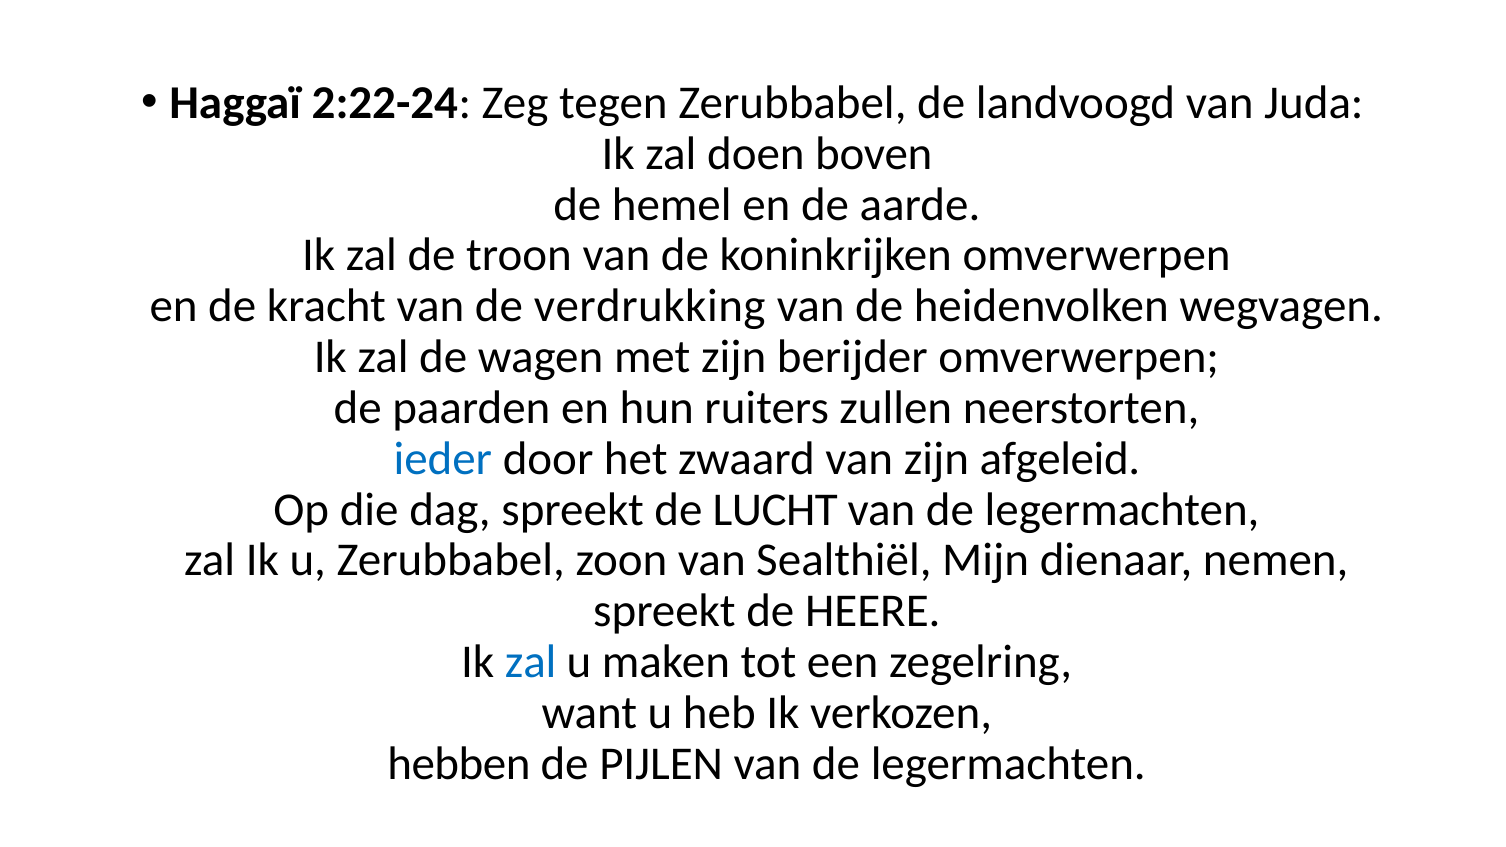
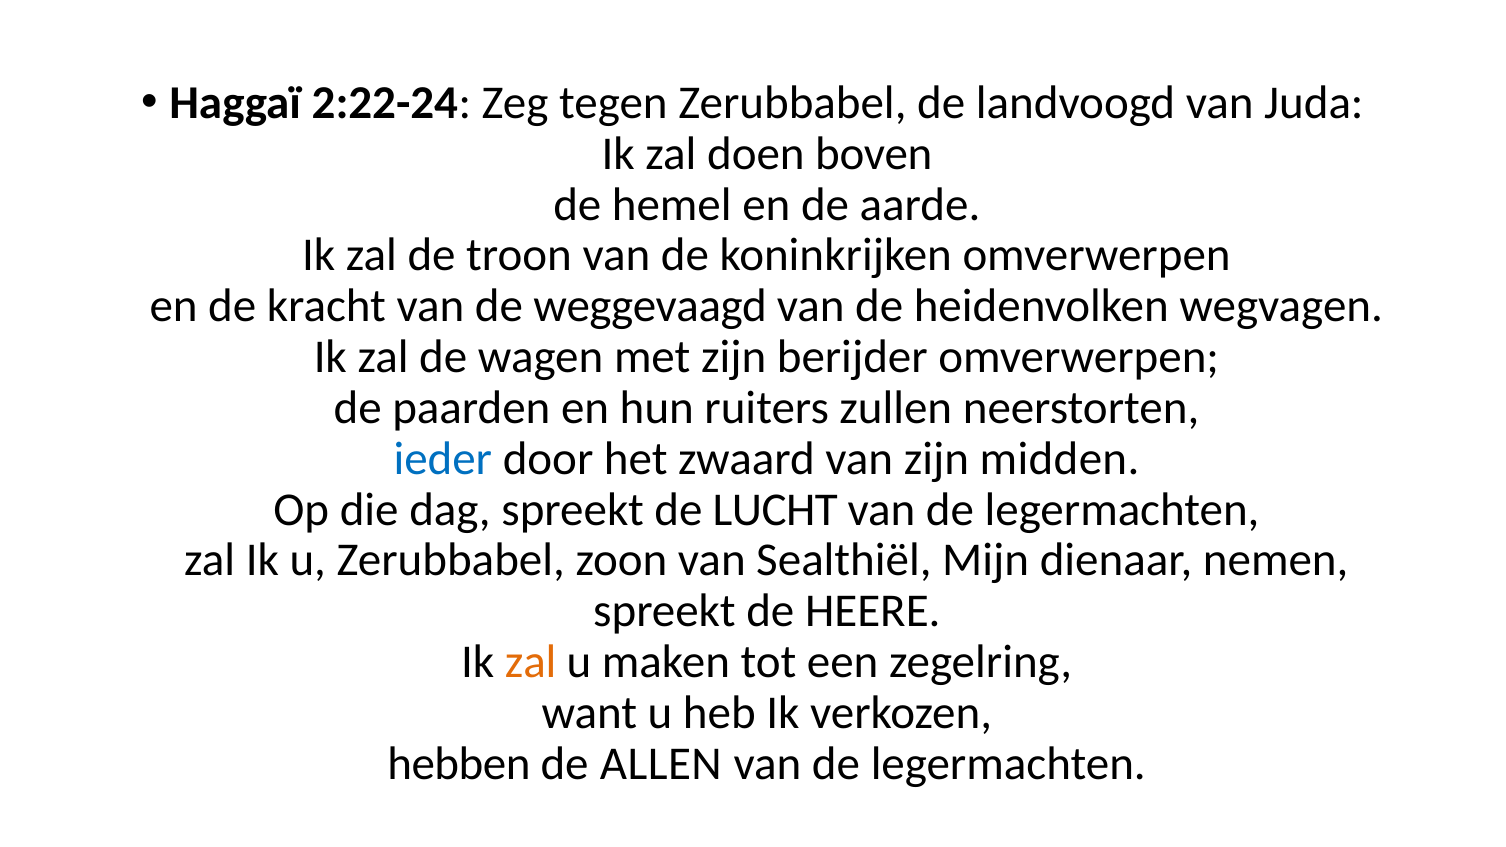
verdrukking: verdrukking -> weggevaagd
afgeleid: afgeleid -> midden
zal at (531, 662) colour: blue -> orange
PIJLEN: PIJLEN -> ALLEN
